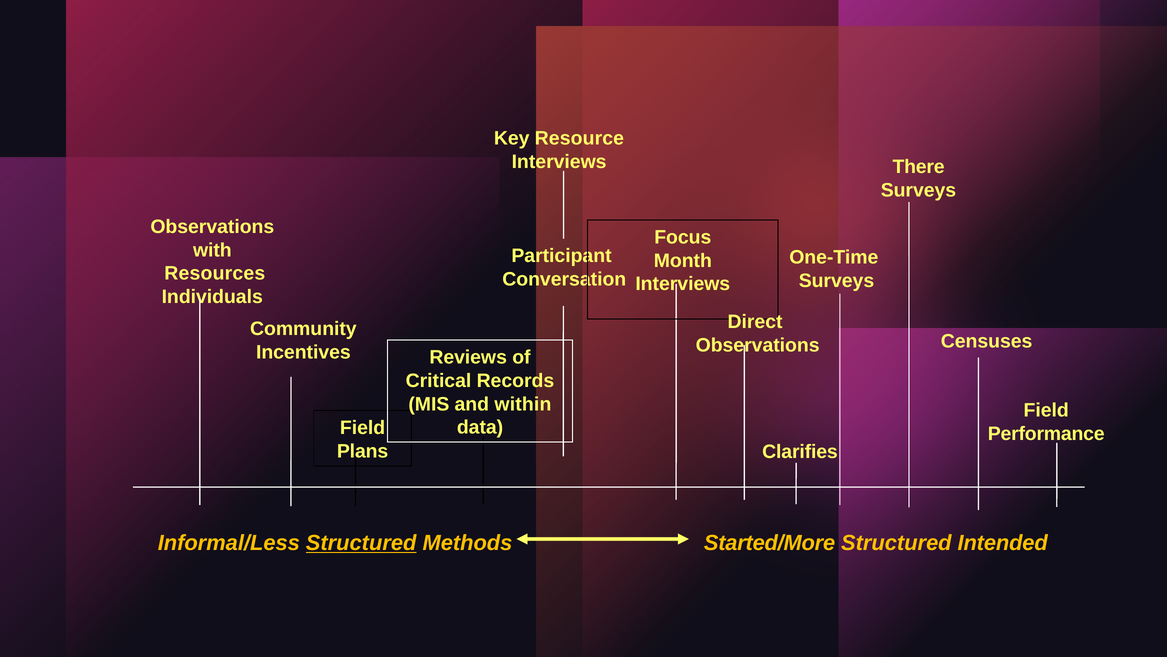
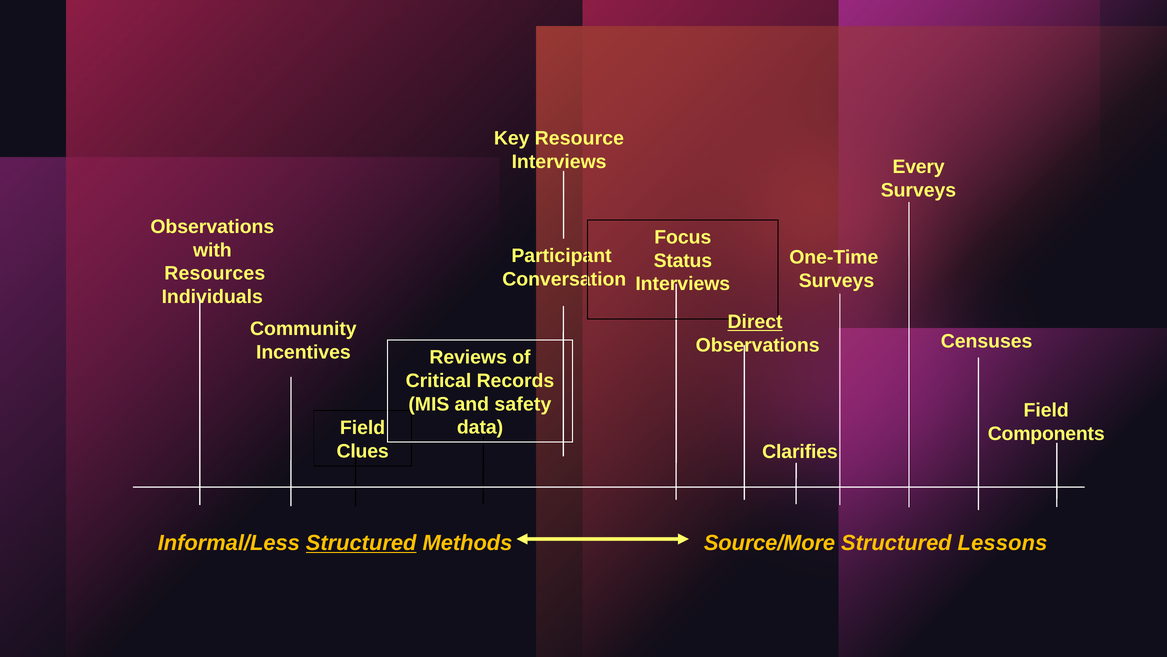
There: There -> Every
Month: Month -> Status
Direct underline: none -> present
within: within -> safety
Performance: Performance -> Components
Plans: Plans -> Clues
Started/More: Started/More -> Source/More
Intended: Intended -> Lessons
